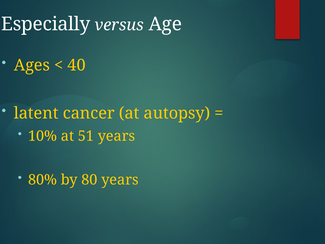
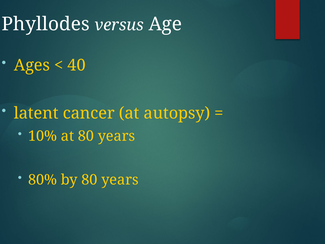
Especially: Especially -> Phyllodes
at 51: 51 -> 80
